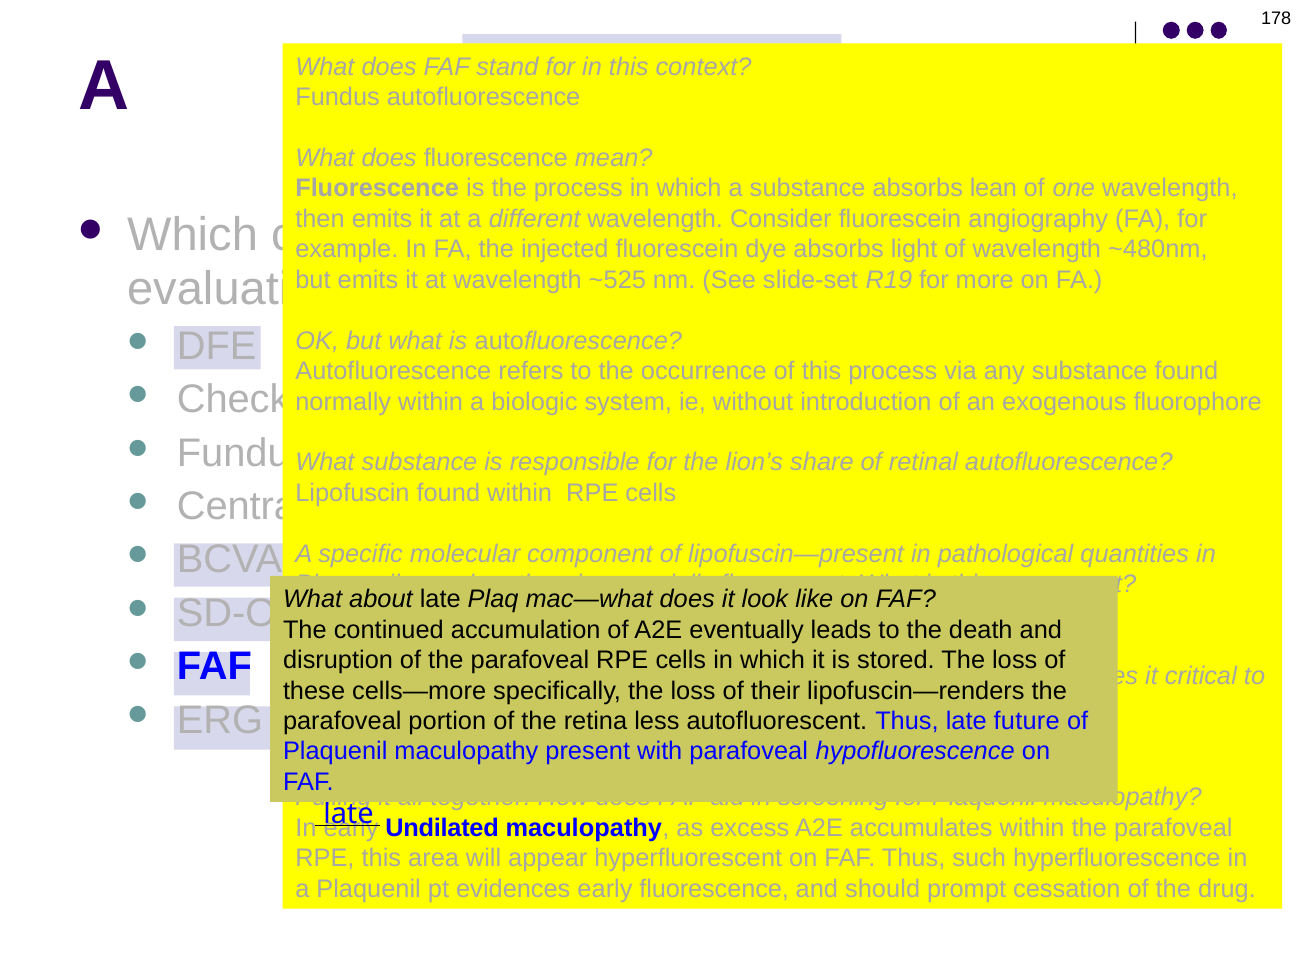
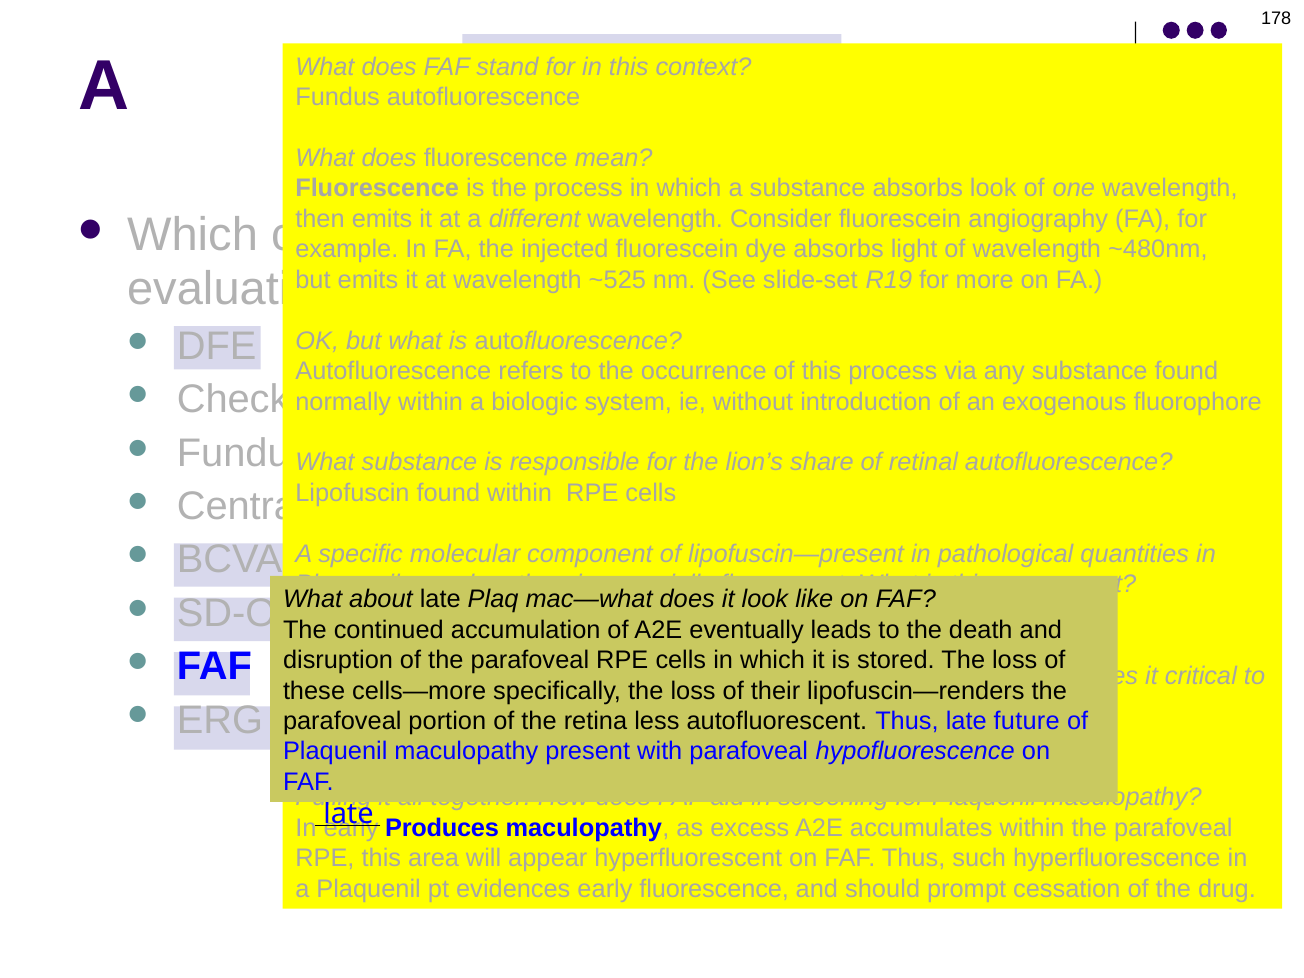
absorbs lean: lean -> look
Undilated: Undilated -> Produces
